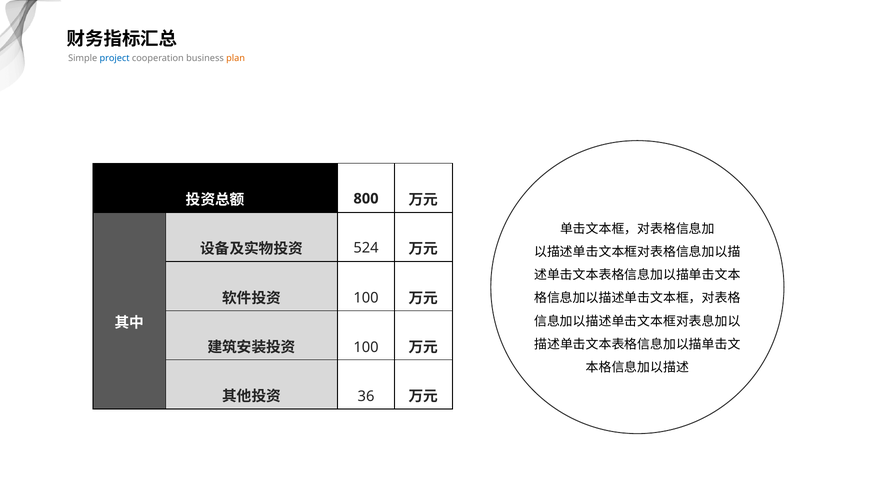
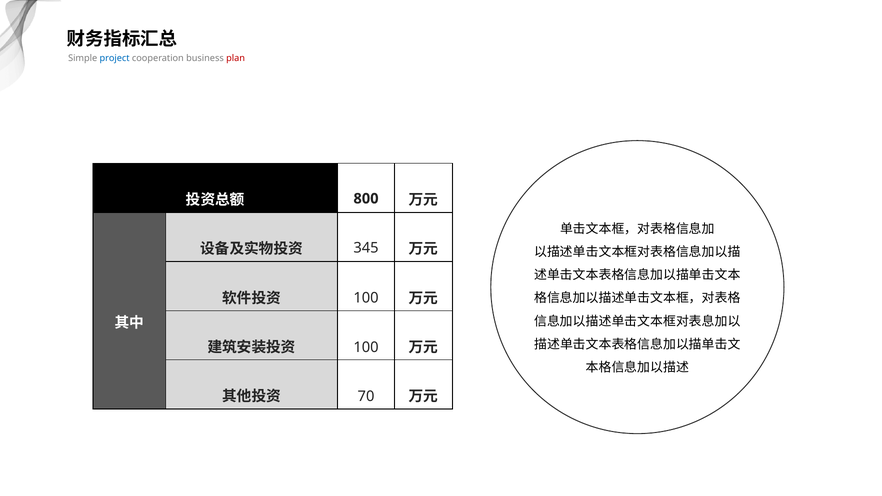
plan colour: orange -> red
524: 524 -> 345
36: 36 -> 70
